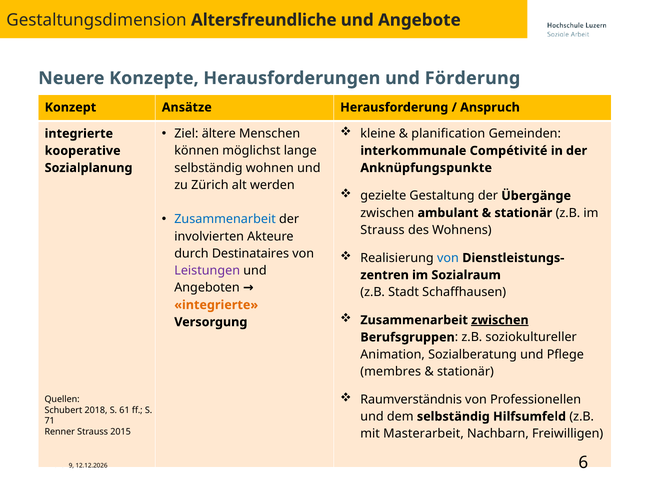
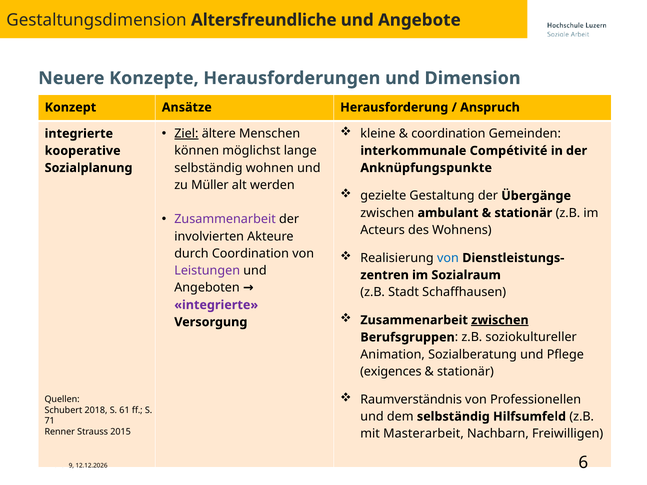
Förderung: Förderung -> Dimension
planification at (448, 134): planification -> coordination
Ziel underline: none -> present
Zürich: Zürich -> Müller
Zusammenarbeit at (225, 219) colour: blue -> purple
Strauss at (382, 230): Strauss -> Acteurs
durch Destinataires: Destinataires -> Coordination
integrierte at (216, 305) colour: orange -> purple
membres: membres -> exigences
